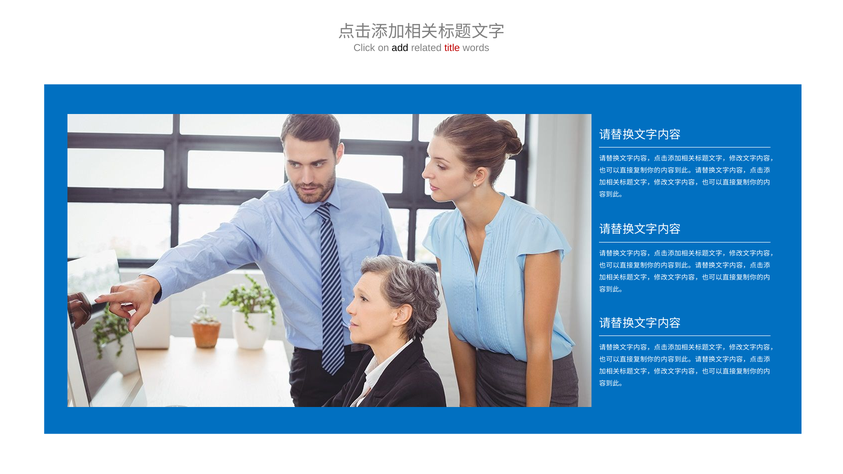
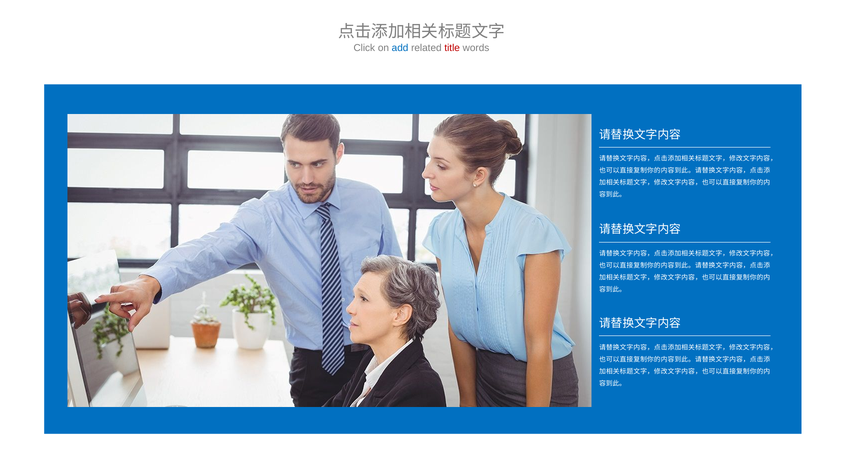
add colour: black -> blue
